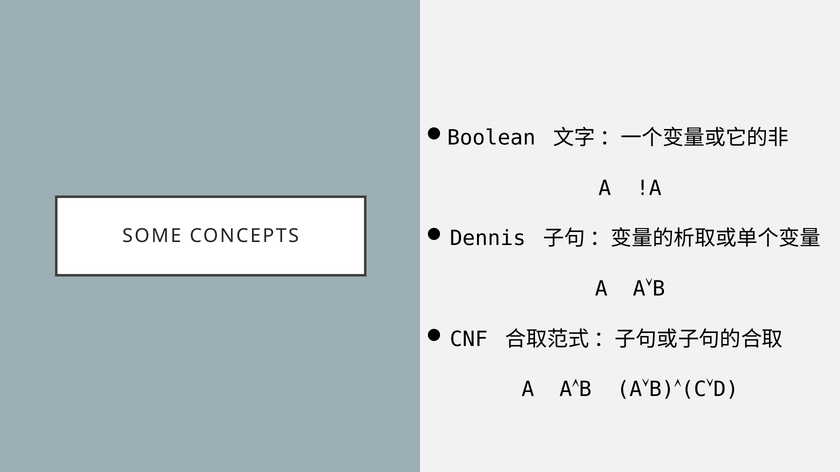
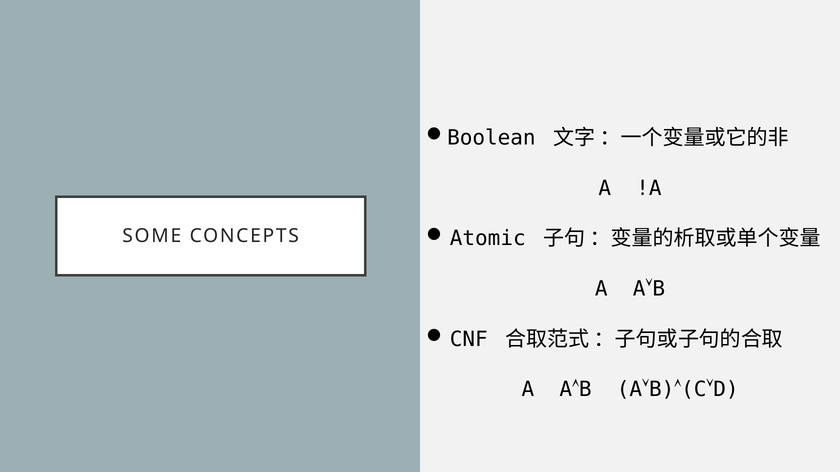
Dennis: Dennis -> Atomic
